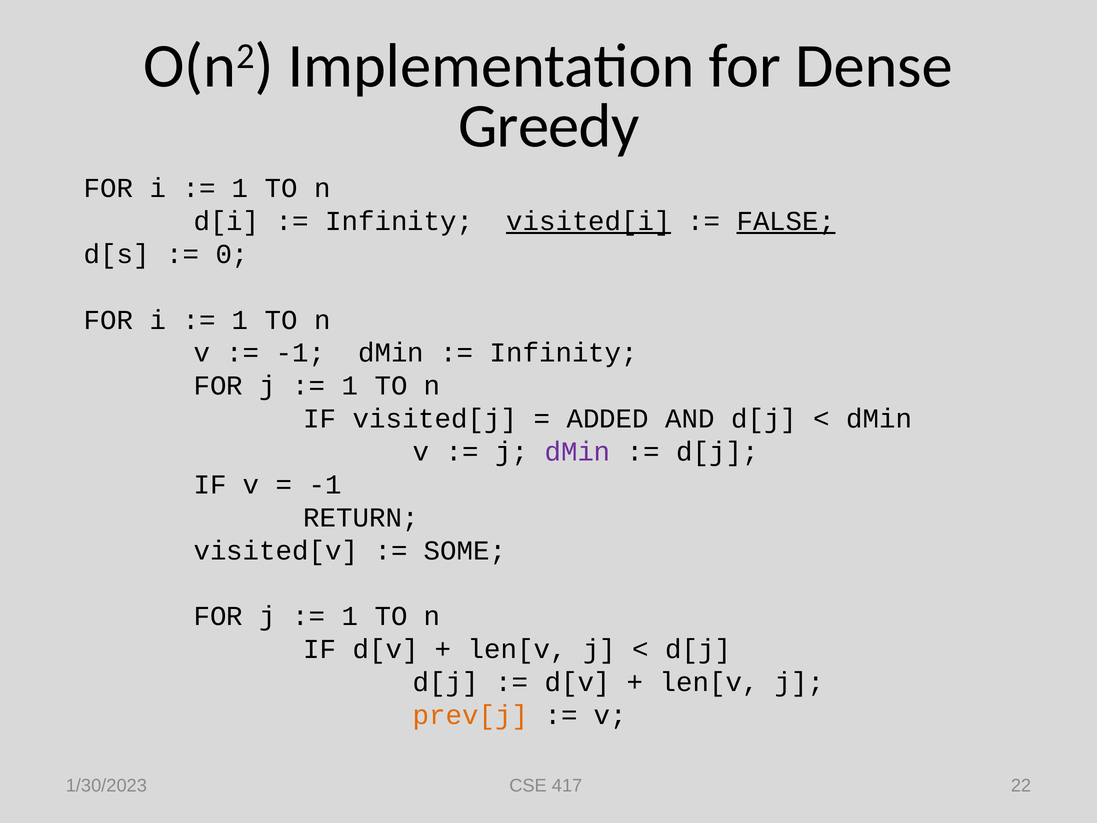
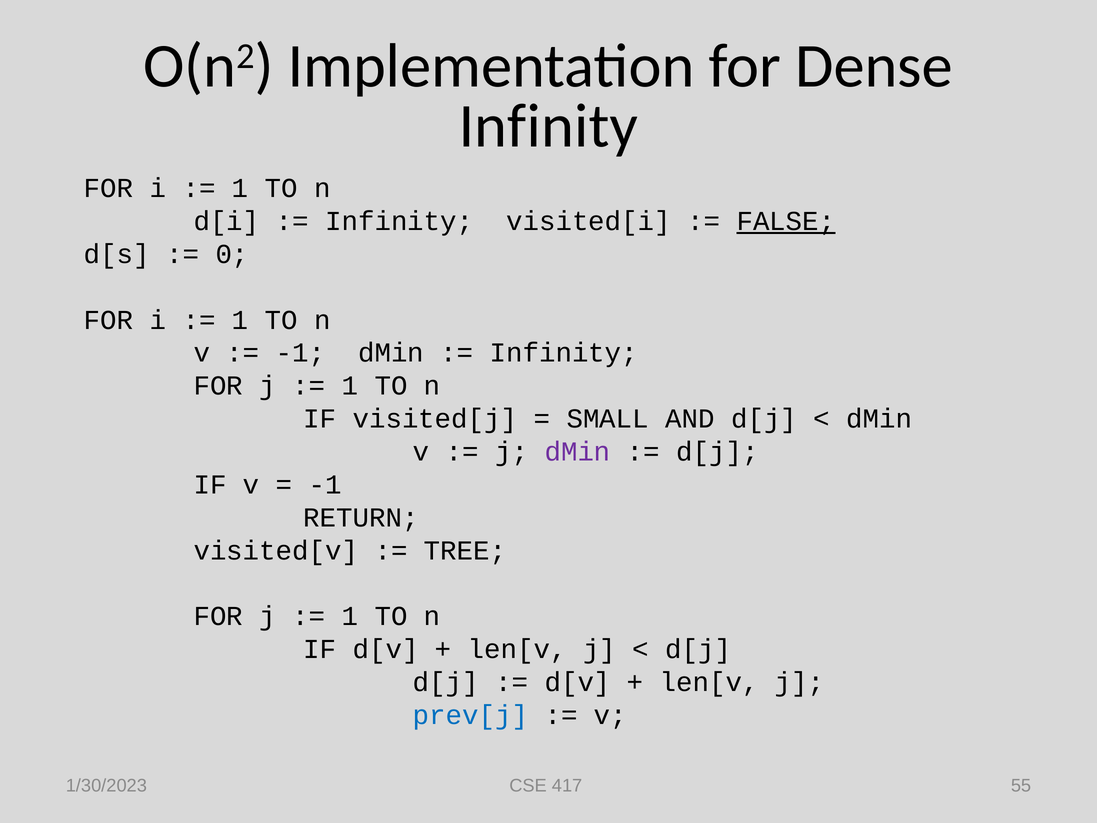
Greedy at (549, 126): Greedy -> Infinity
visited[i underline: present -> none
ADDED: ADDED -> SMALL
SOME: SOME -> TREE
prev[j colour: orange -> blue
22: 22 -> 55
